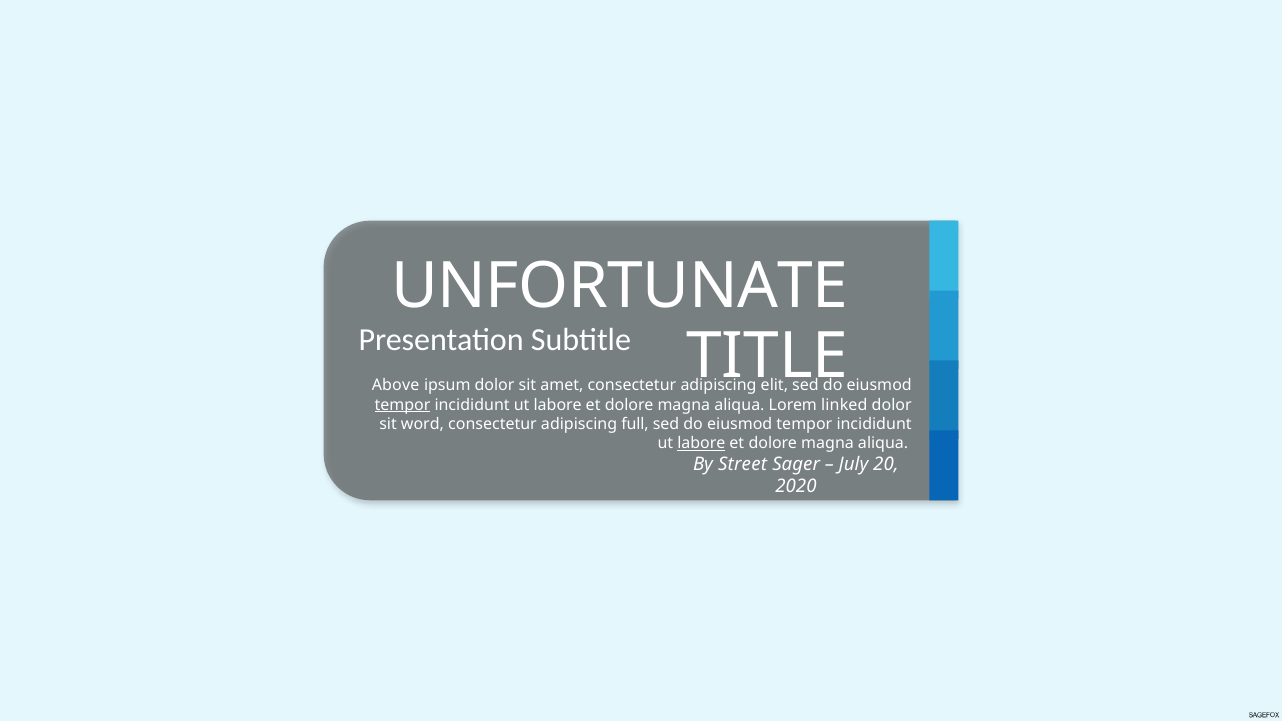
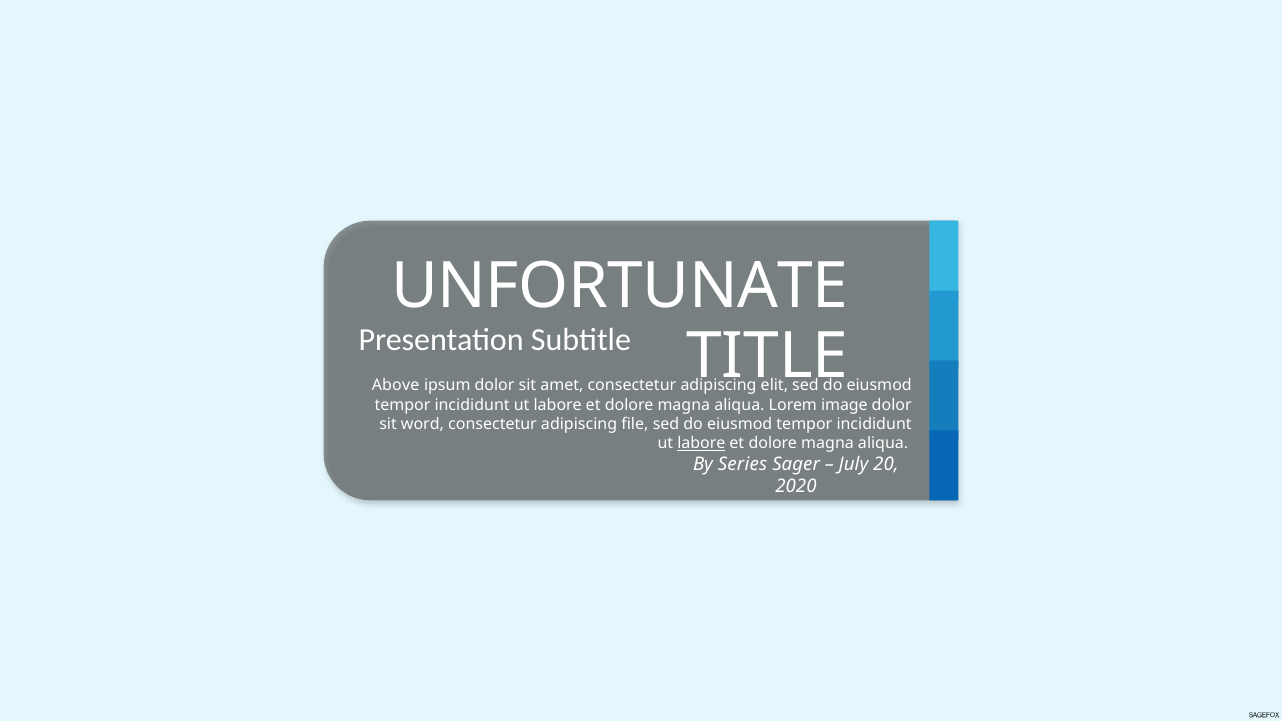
tempor at (403, 405) underline: present -> none
linked: linked -> image
full: full -> file
Street: Street -> Series
